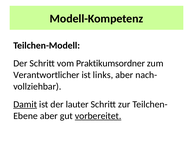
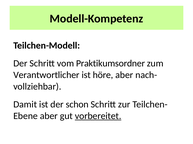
links: links -> höre
Damit underline: present -> none
lauter: lauter -> schon
